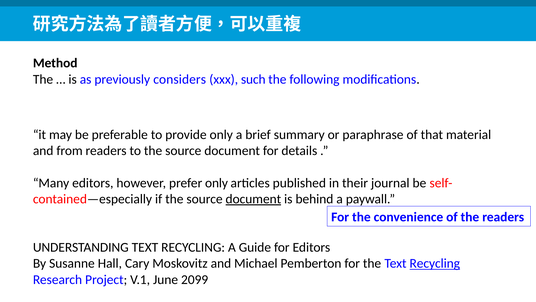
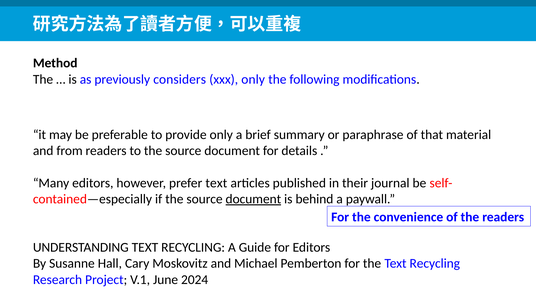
xxx such: such -> only
prefer only: only -> text
Recycling at (435, 263) underline: present -> none
2099: 2099 -> 2024
